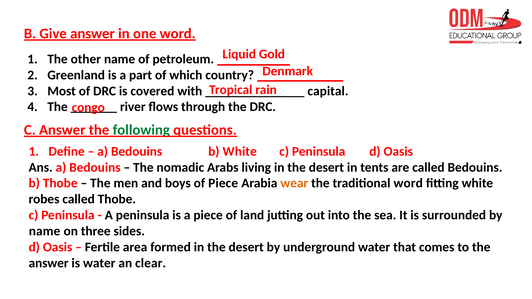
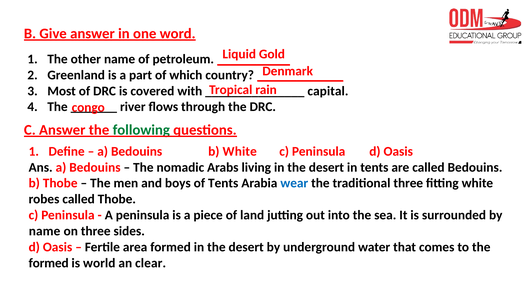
of Piece: Piece -> Tents
wear colour: orange -> blue
traditional word: word -> three
answer at (49, 263): answer -> formed
is water: water -> world
